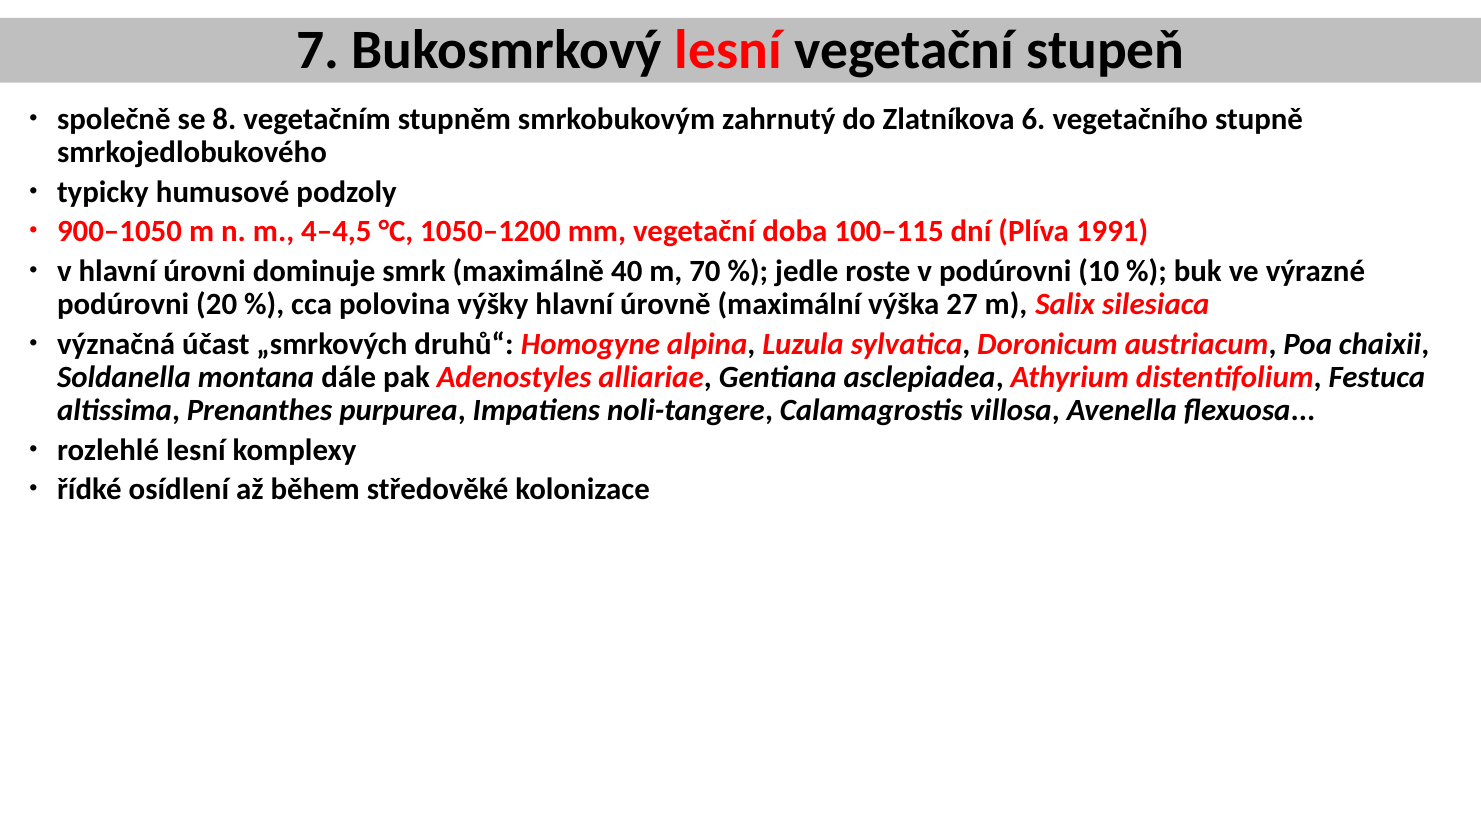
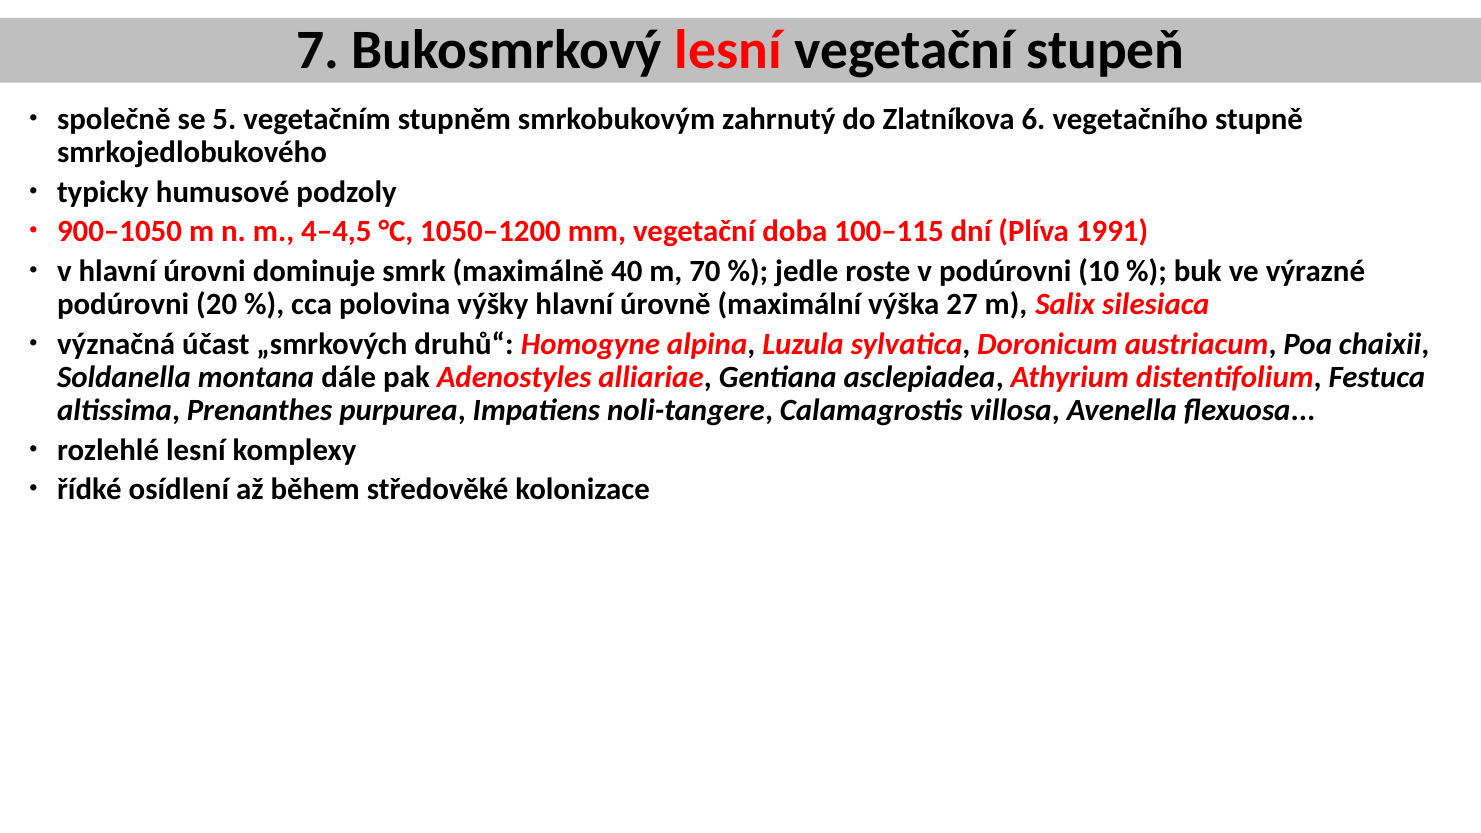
8: 8 -> 5
